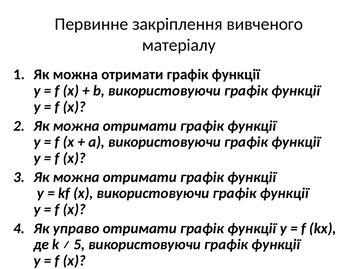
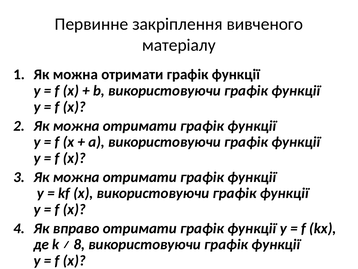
управо: управо -> вправо
5: 5 -> 8
